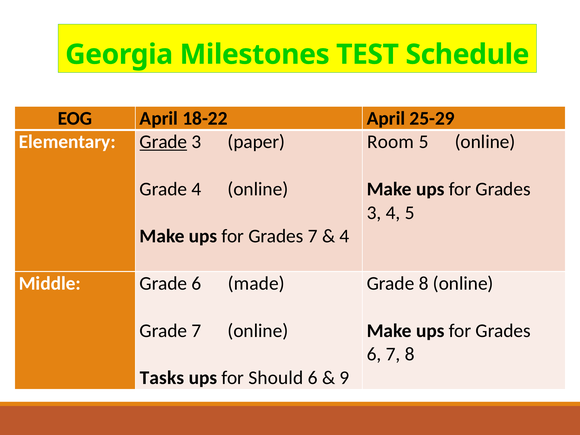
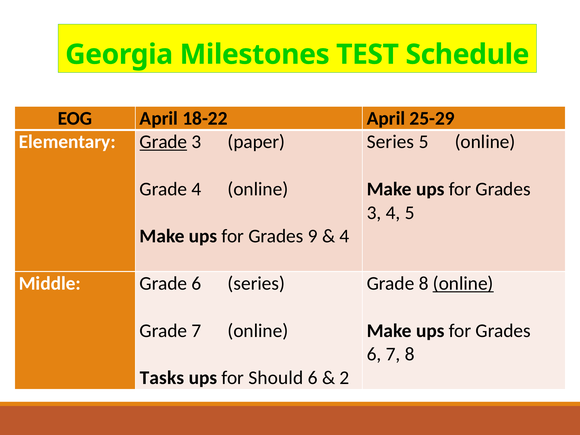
Room at (390, 142): Room -> Series
Grades 7: 7 -> 9
6 made: made -> series
online at (463, 283) underline: none -> present
9: 9 -> 2
